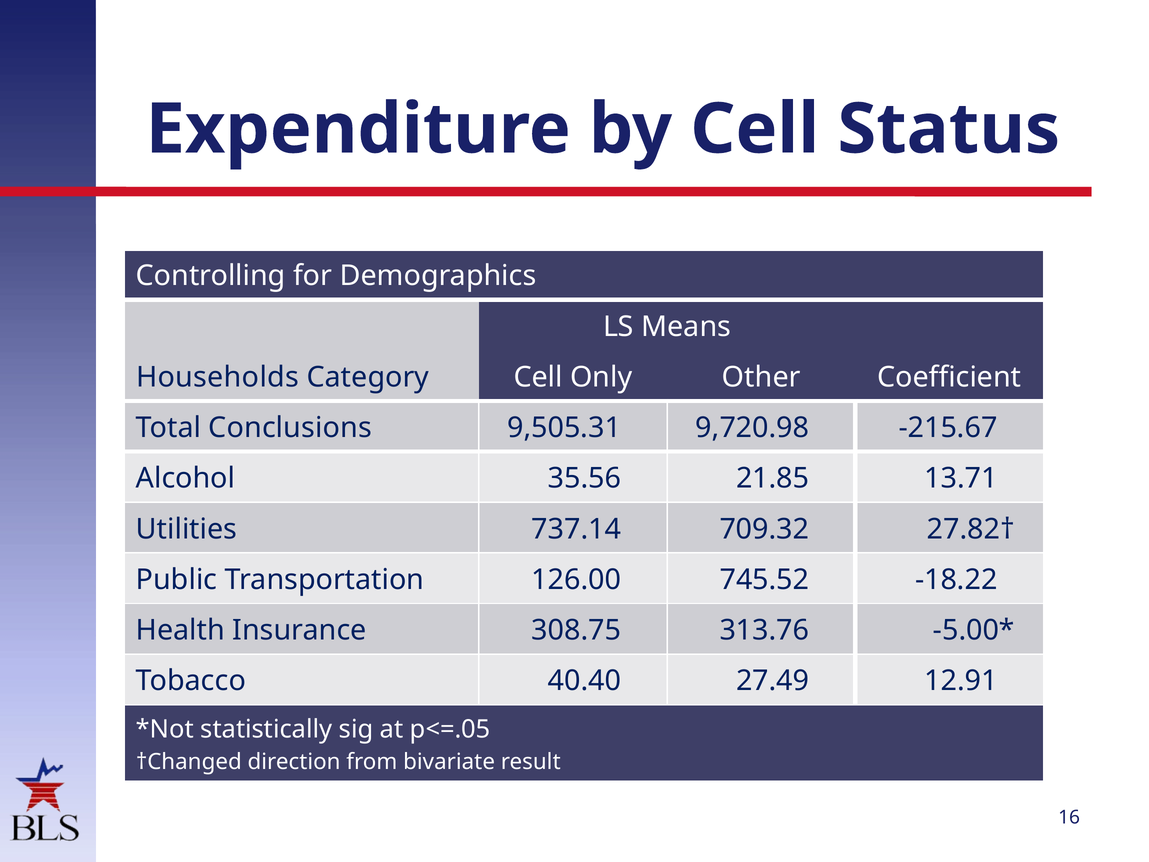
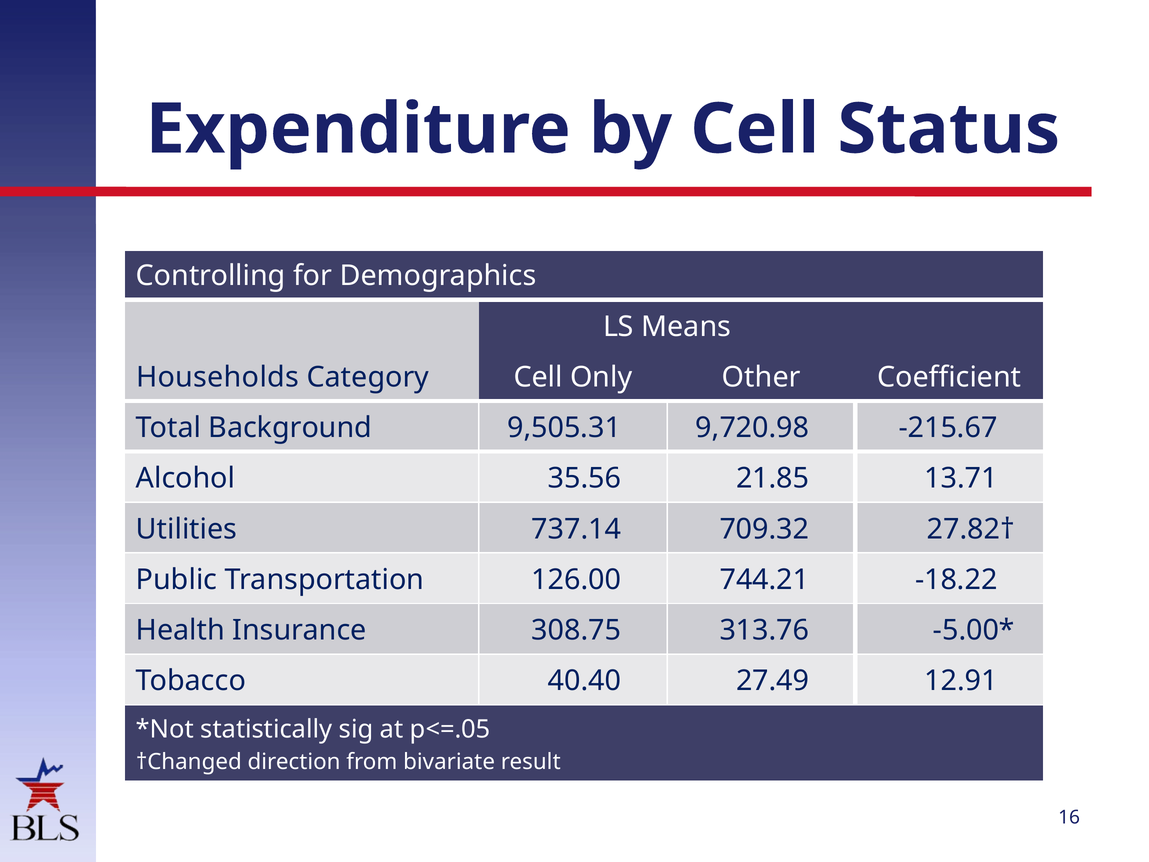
Conclusions: Conclusions -> Background
745.52: 745.52 -> 744.21
